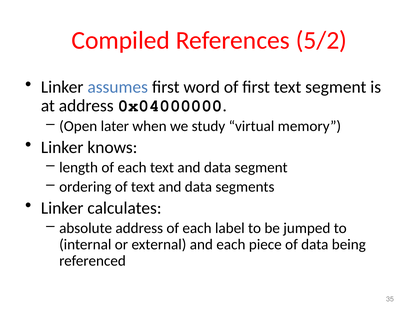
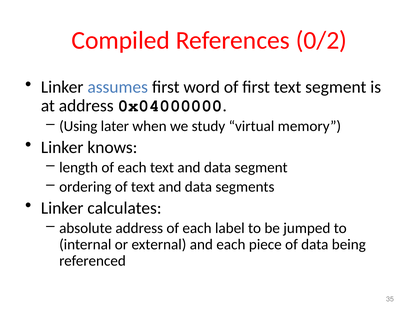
5/2: 5/2 -> 0/2
Open: Open -> Using
